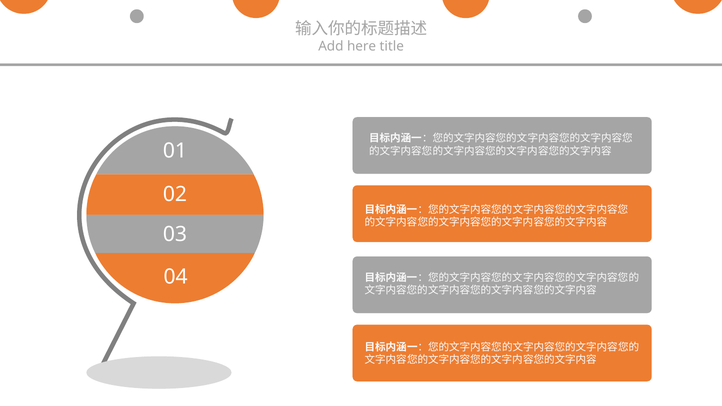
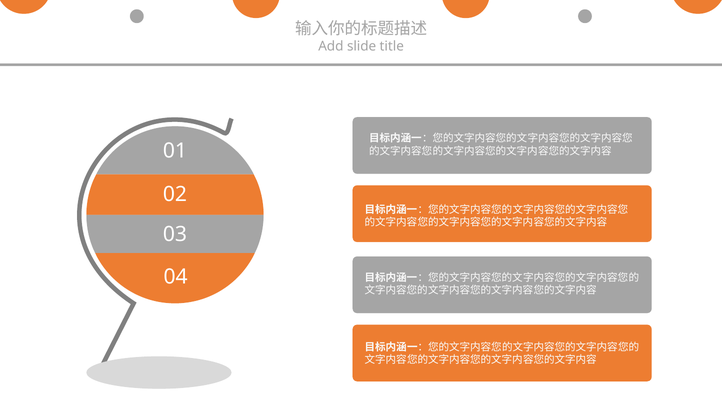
here: here -> slide
